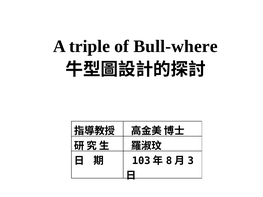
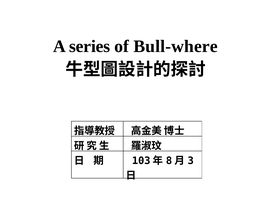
triple: triple -> series
